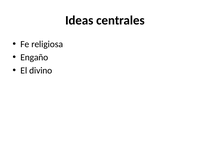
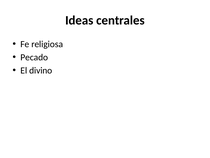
Engaño: Engaño -> Pecado
